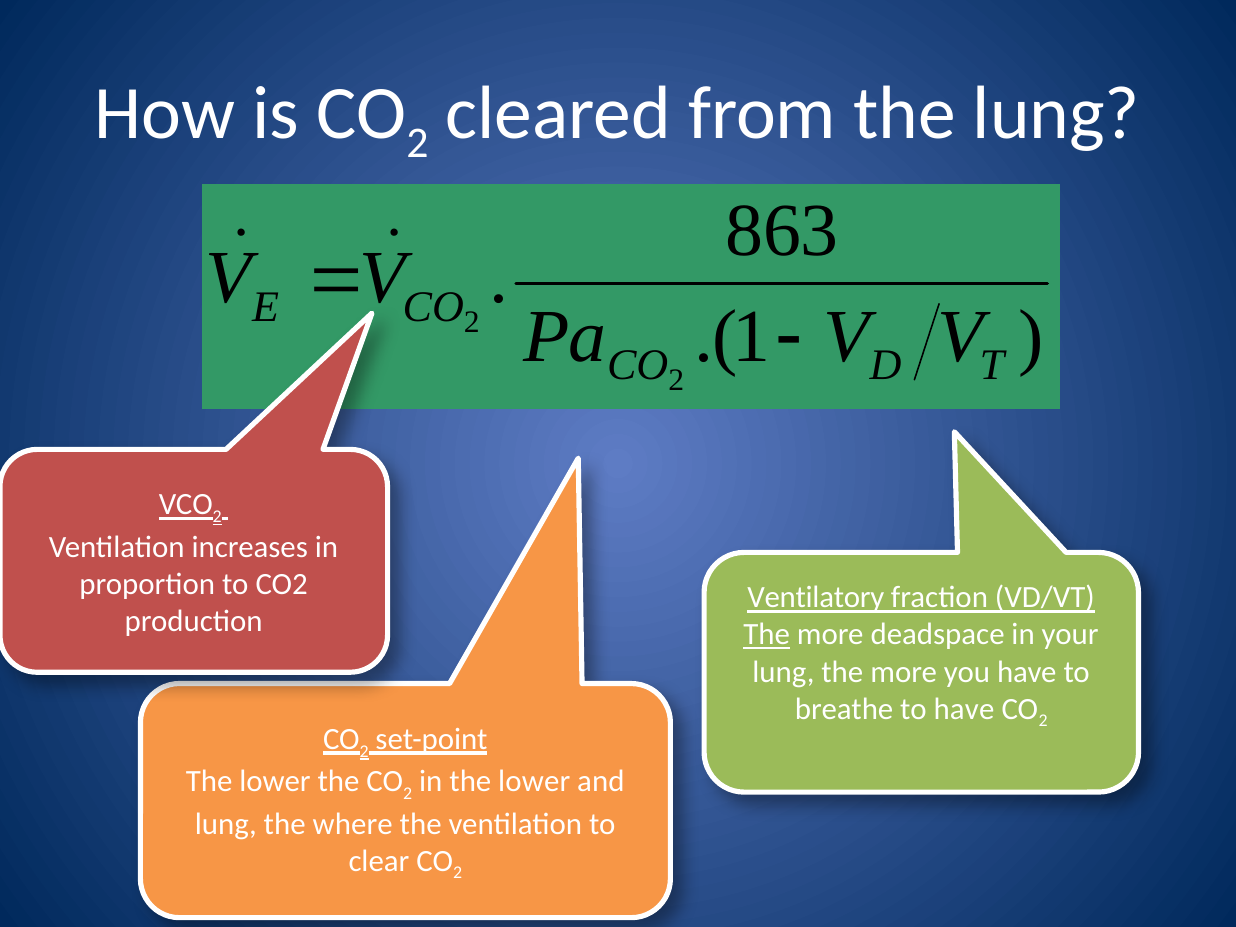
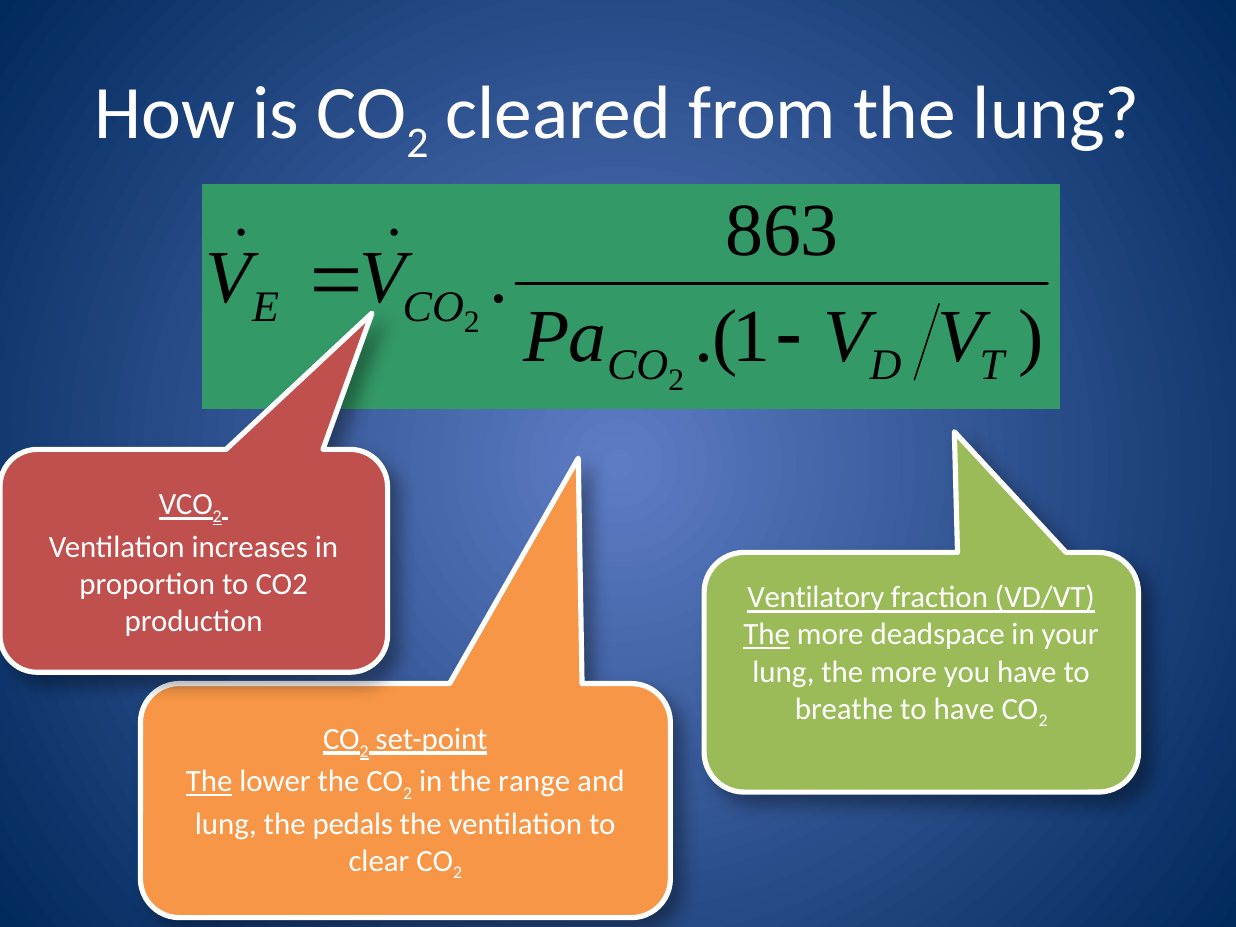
The at (209, 782) underline: none -> present
in the lower: lower -> range
where: where -> pedals
